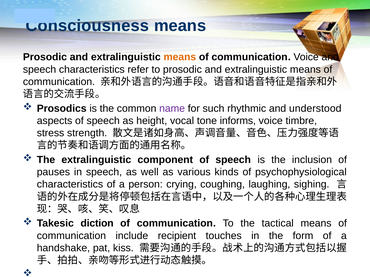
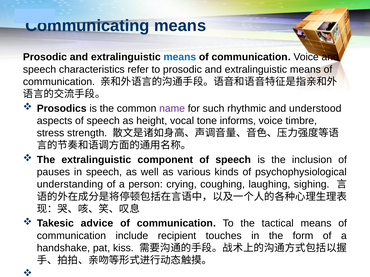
Consciousness: Consciousness -> Communicating
means at (180, 57) colour: orange -> blue
characteristics at (70, 185): characteristics -> understanding
diction: diction -> advice
